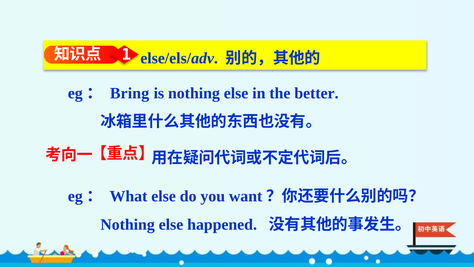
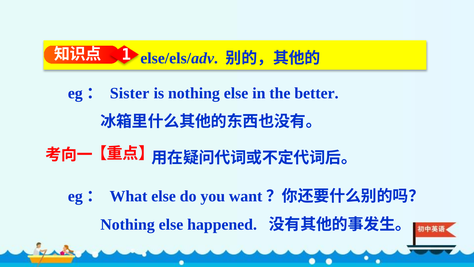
Bring: Bring -> Sister
